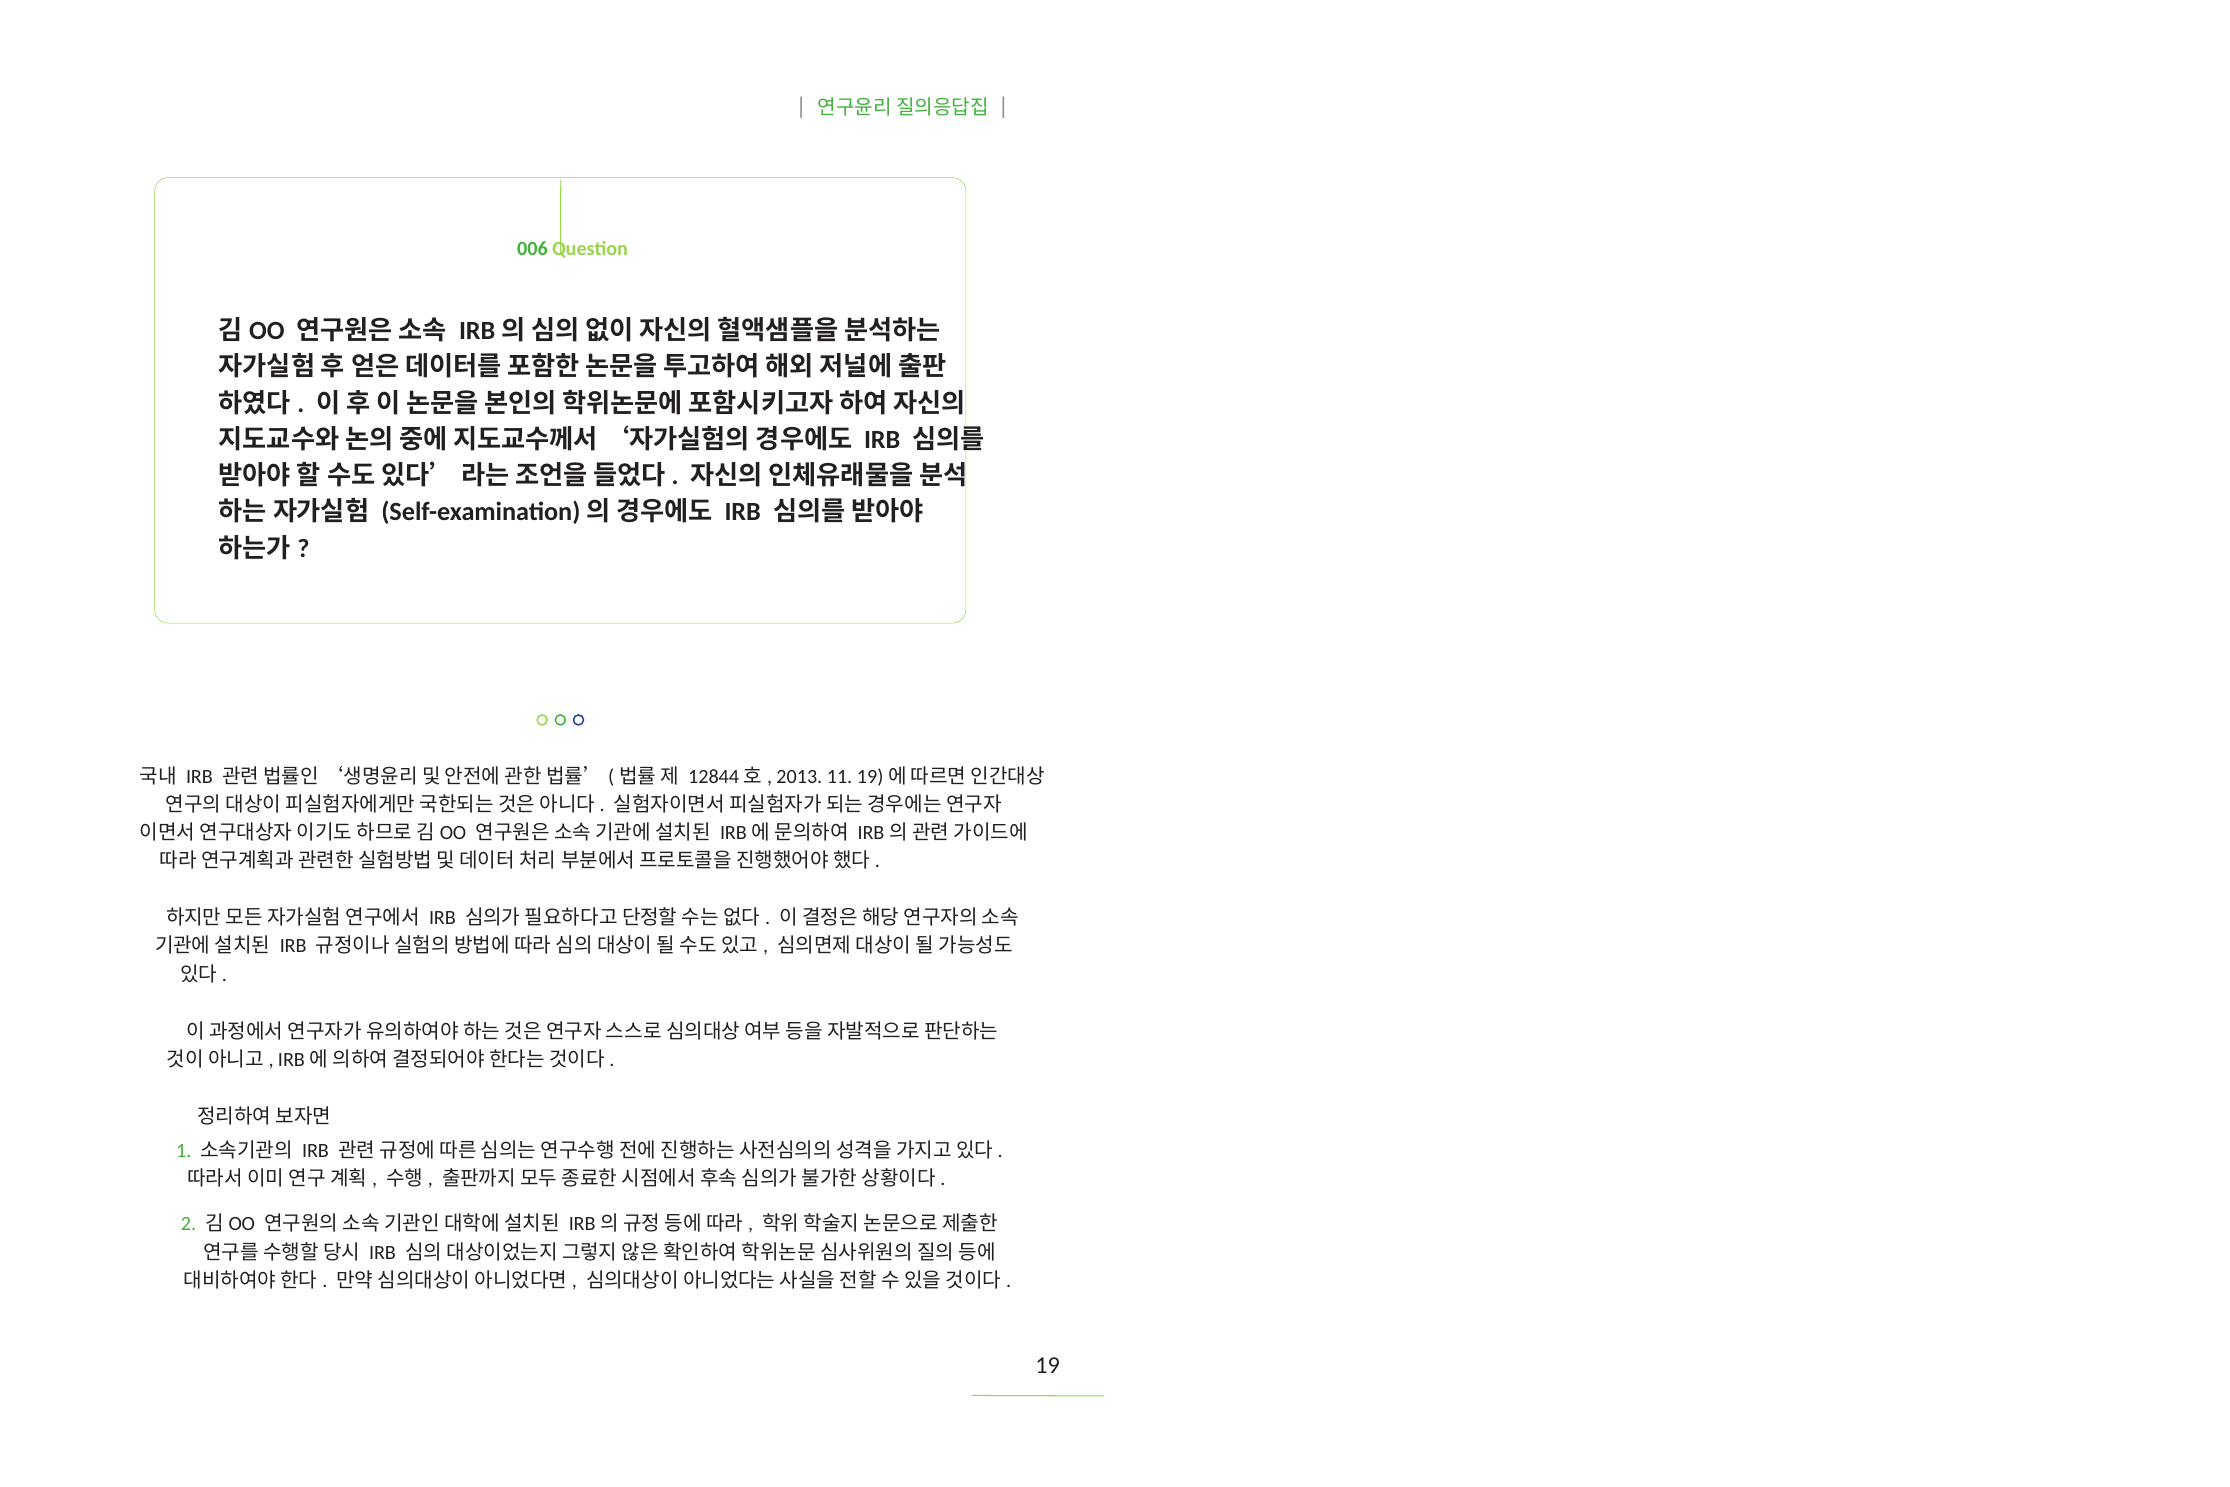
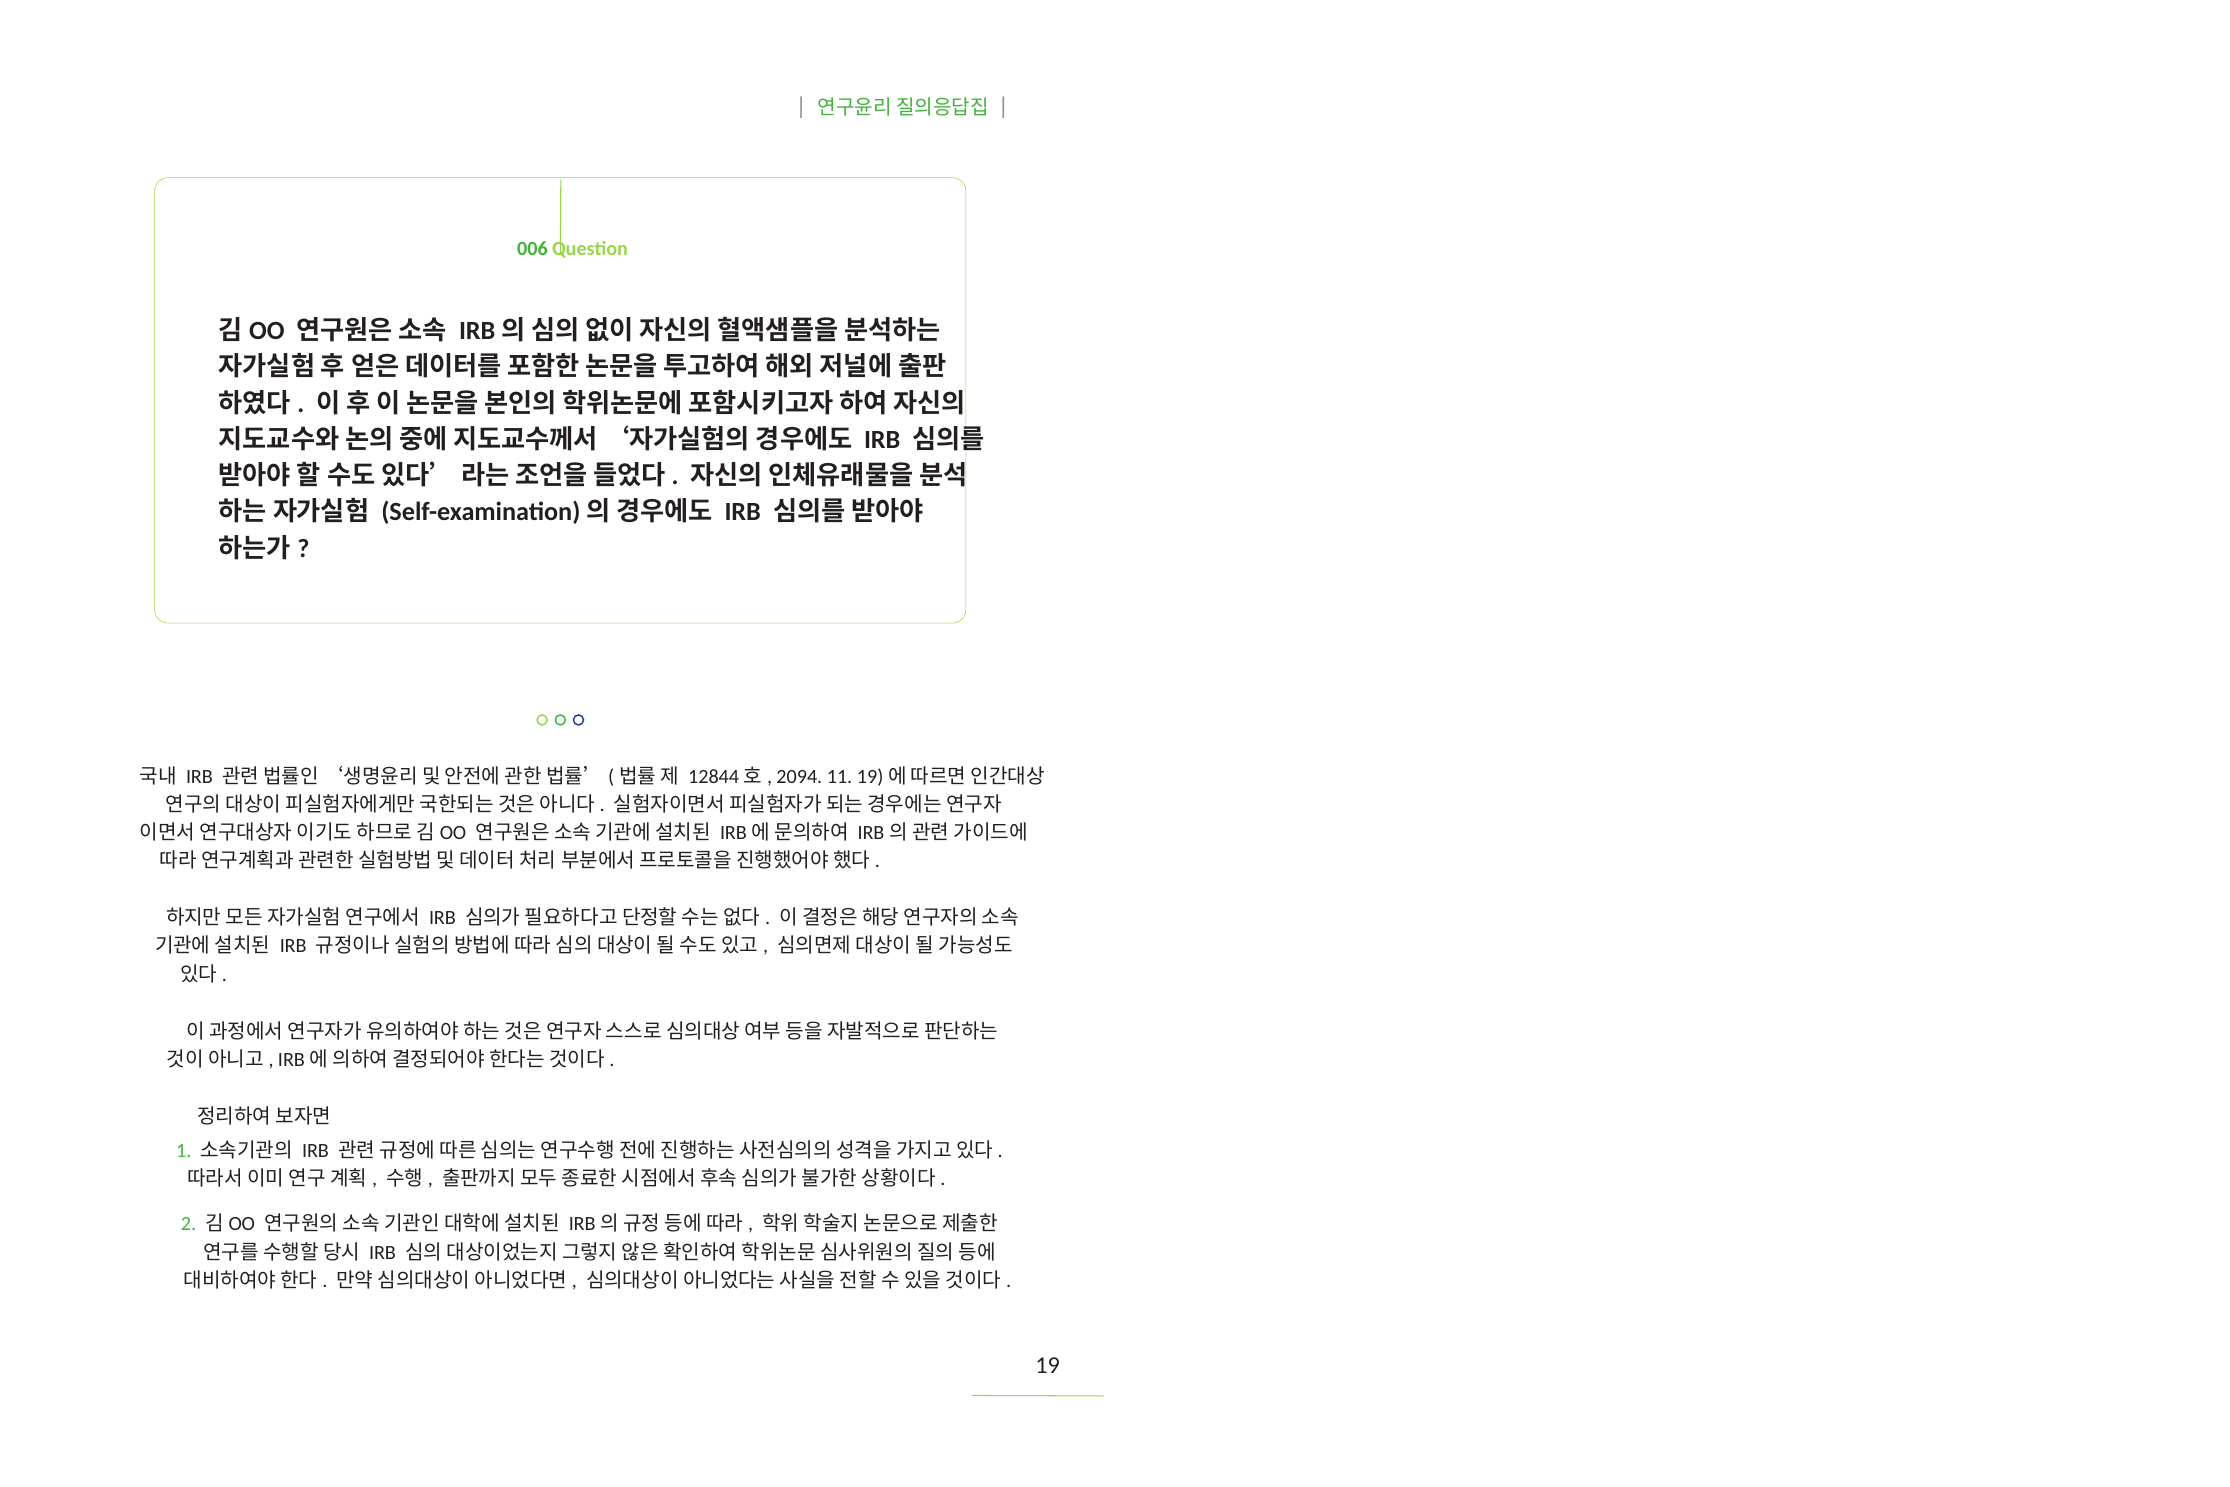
2013: 2013 -> 2094
